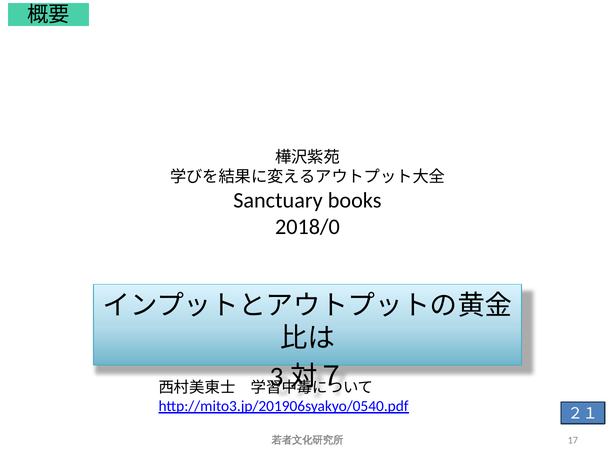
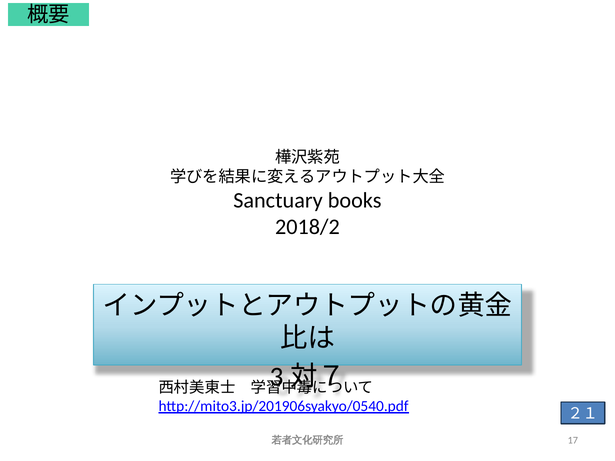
2018/0: 2018/0 -> 2018/2
